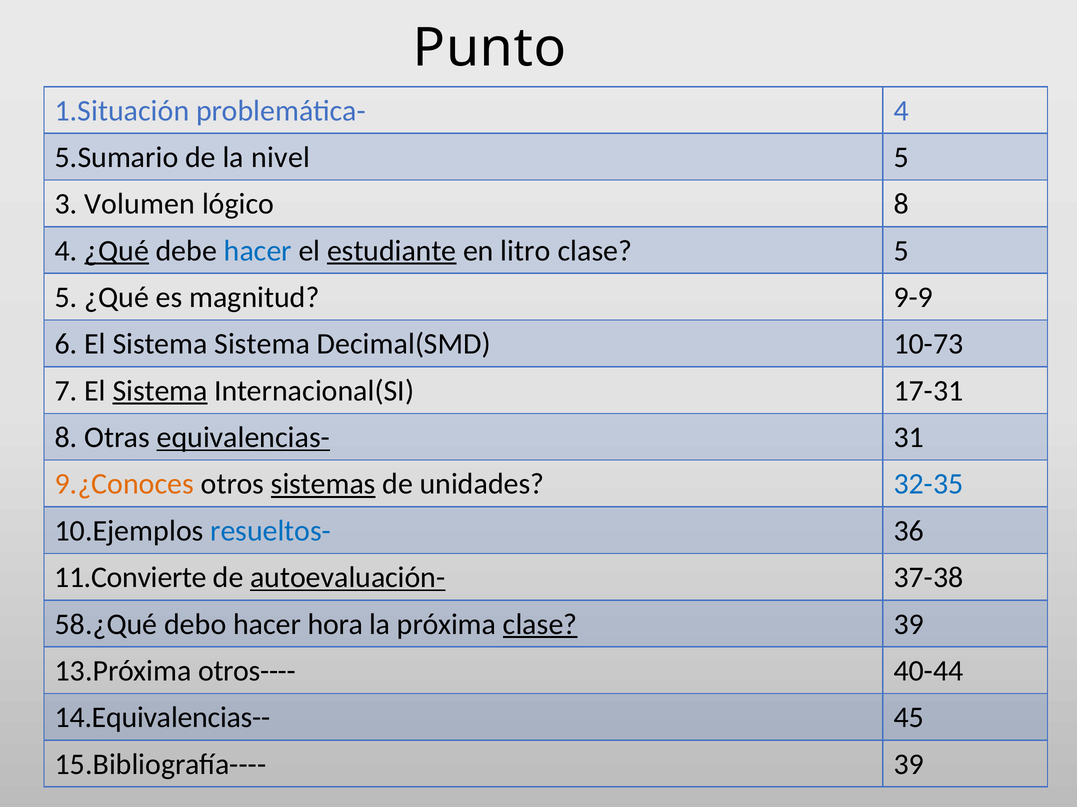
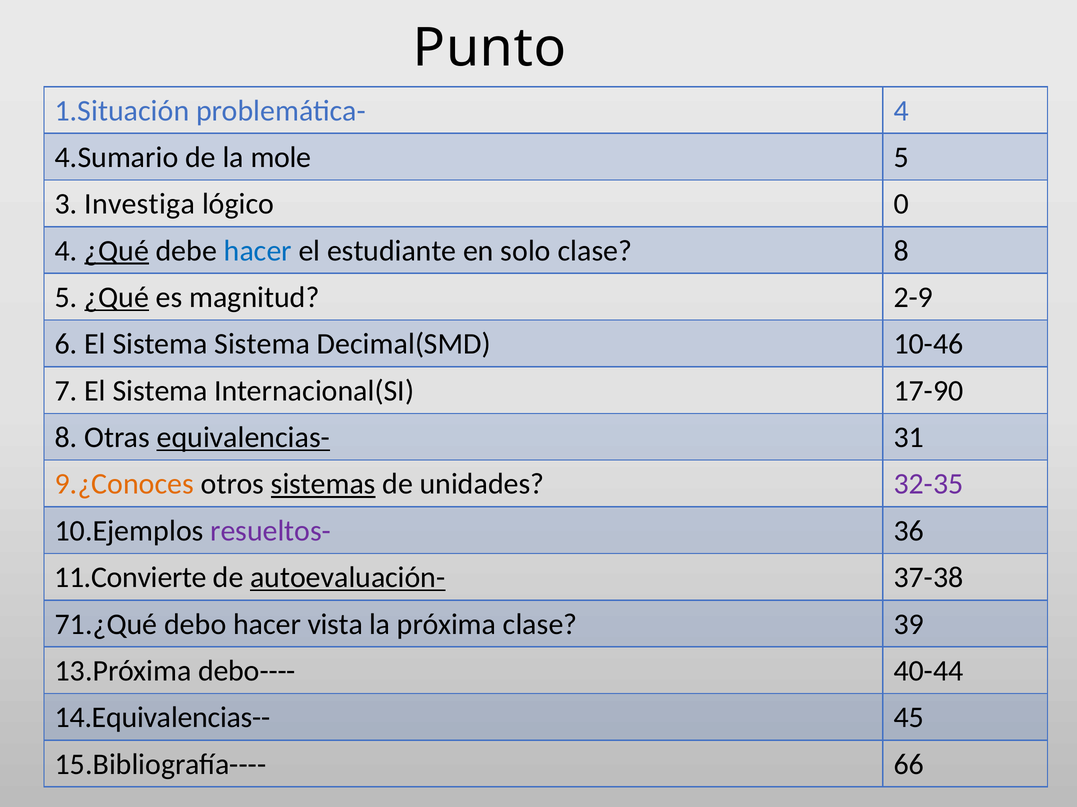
5.Sumario: 5.Sumario -> 4.Sumario
nivel: nivel -> mole
Volumen: Volumen -> Investiga
lógico 8: 8 -> 0
estudiante underline: present -> none
litro: litro -> solo
clase 5: 5 -> 8
¿Qué at (117, 298) underline: none -> present
9-9: 9-9 -> 2-9
10-73: 10-73 -> 10-46
Sistema at (160, 391) underline: present -> none
17-31: 17-31 -> 17-90
32-35 colour: blue -> purple
resueltos- colour: blue -> purple
58.¿Qué: 58.¿Qué -> 71.¿Qué
hora: hora -> vista
clase at (540, 625) underline: present -> none
otros----: otros---- -> debo----
15.Bibliografía---- 39: 39 -> 66
